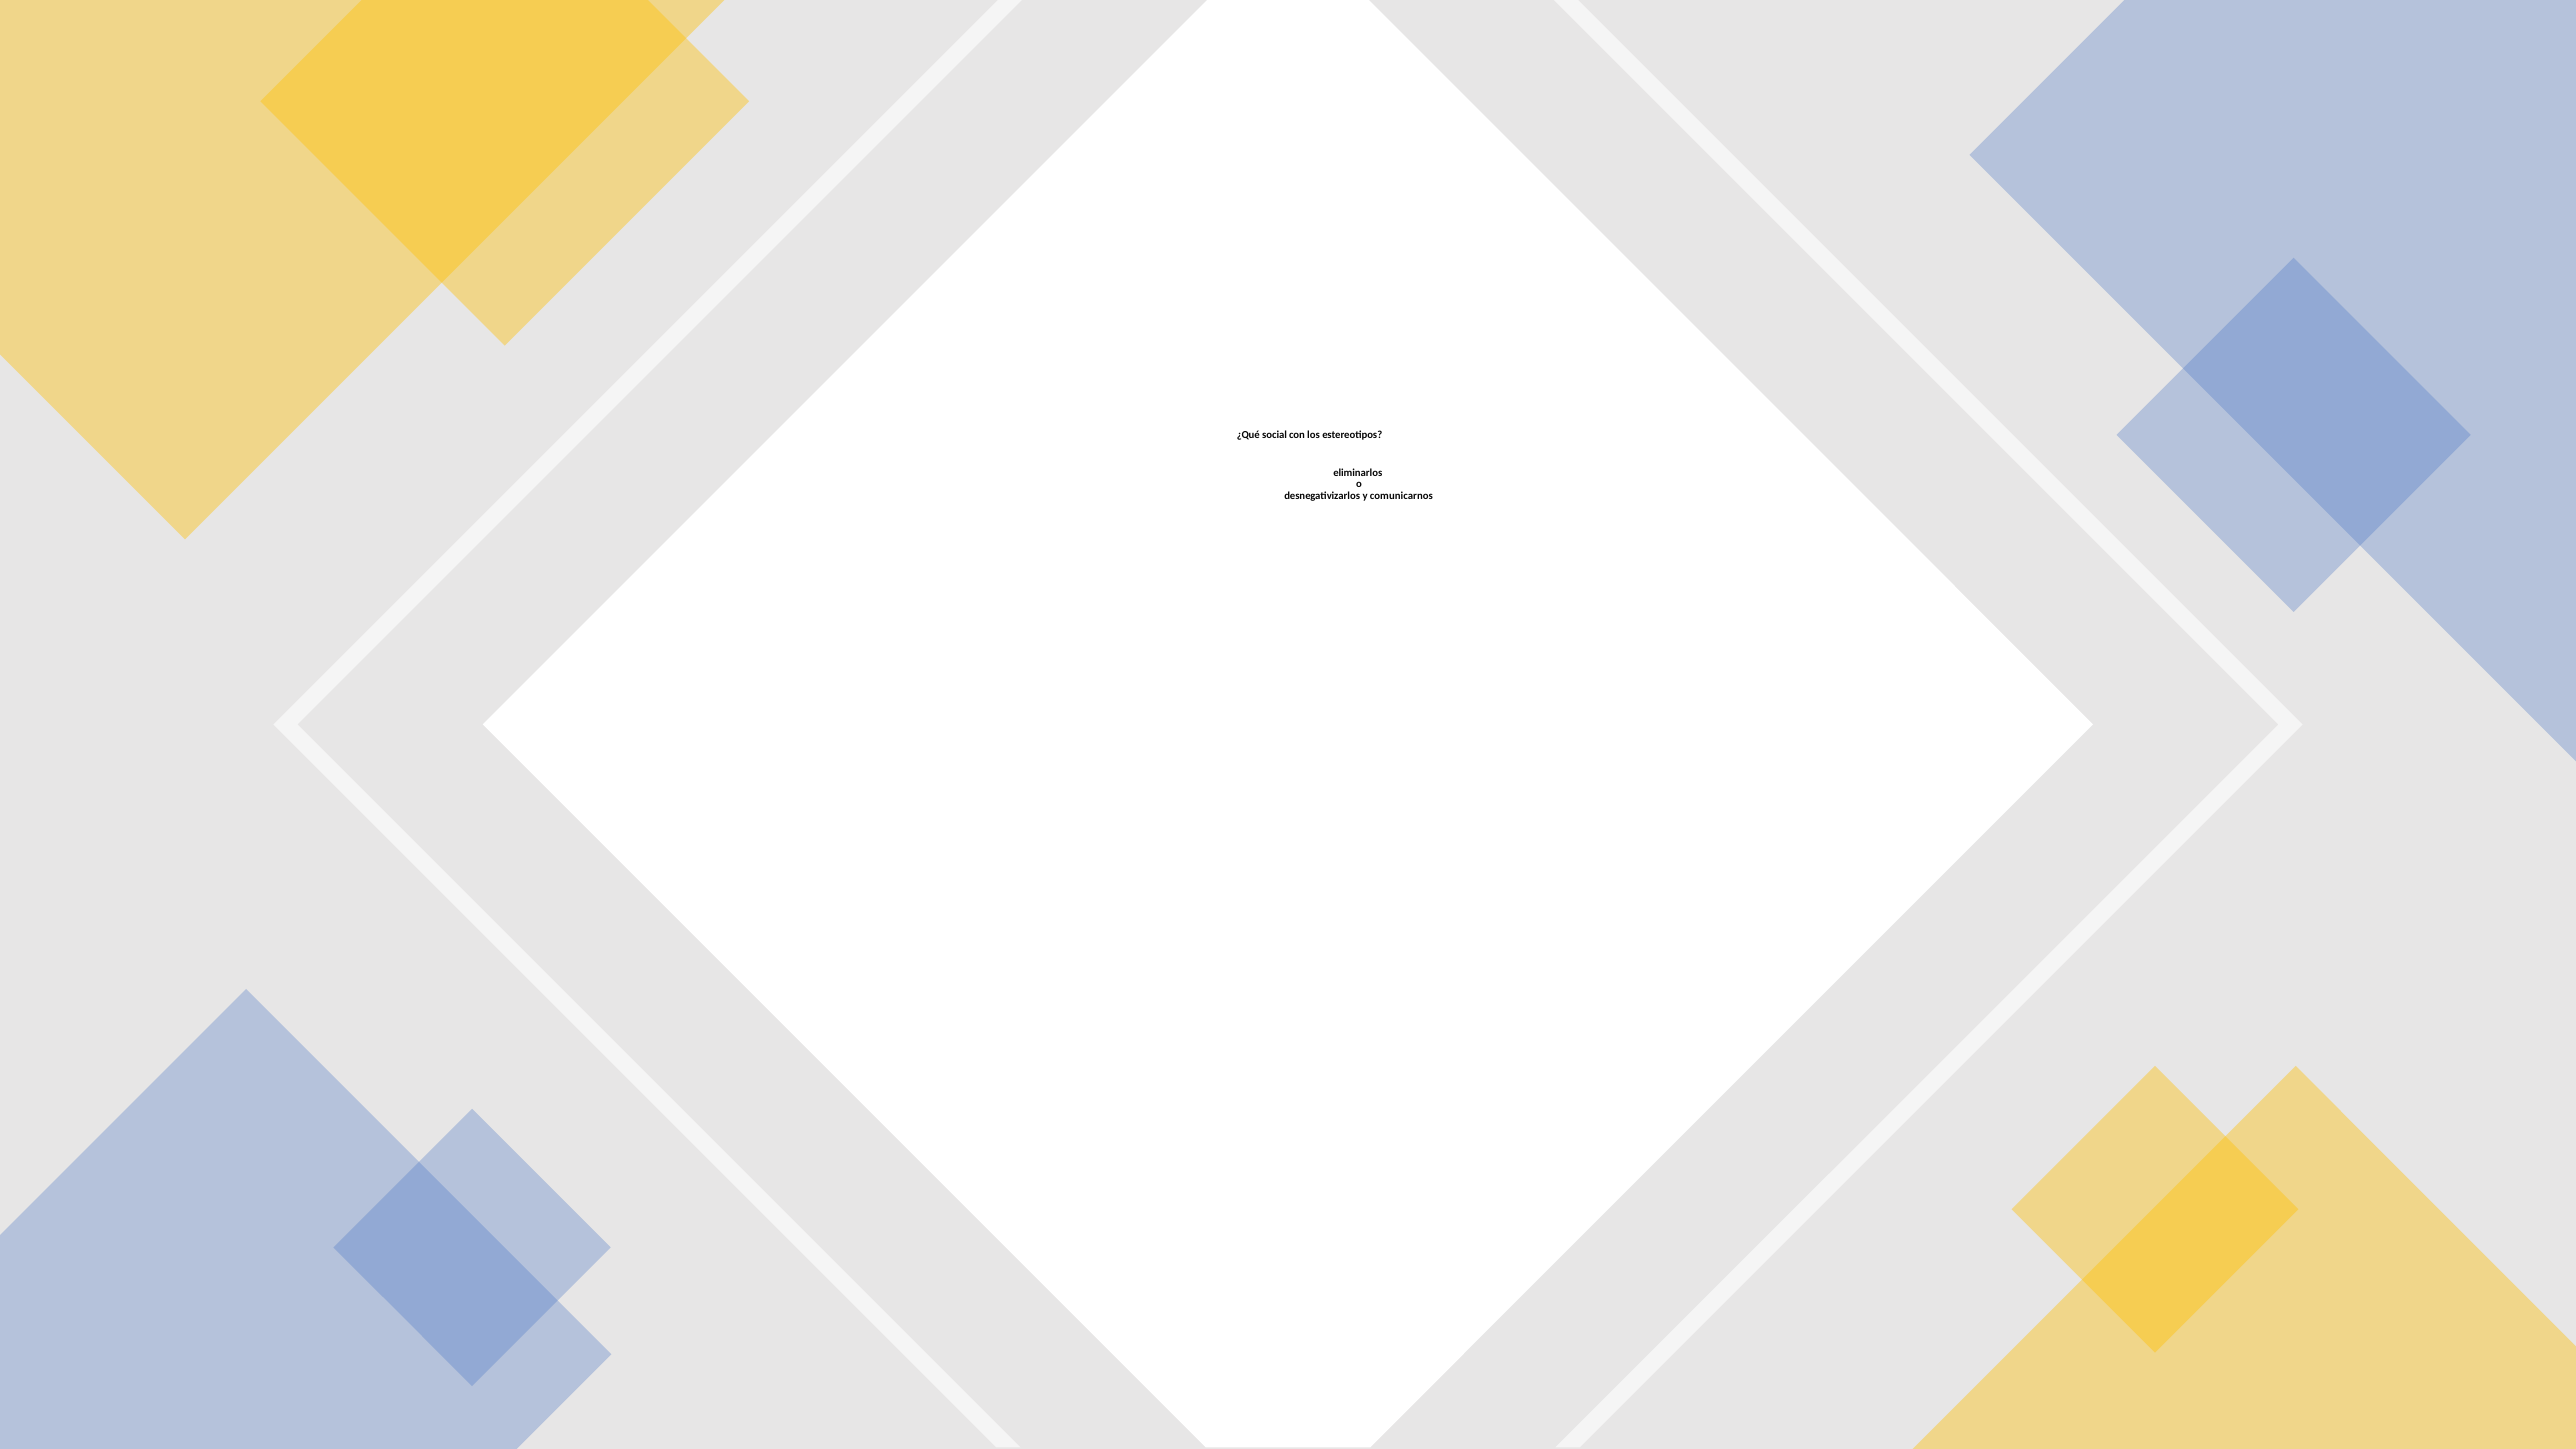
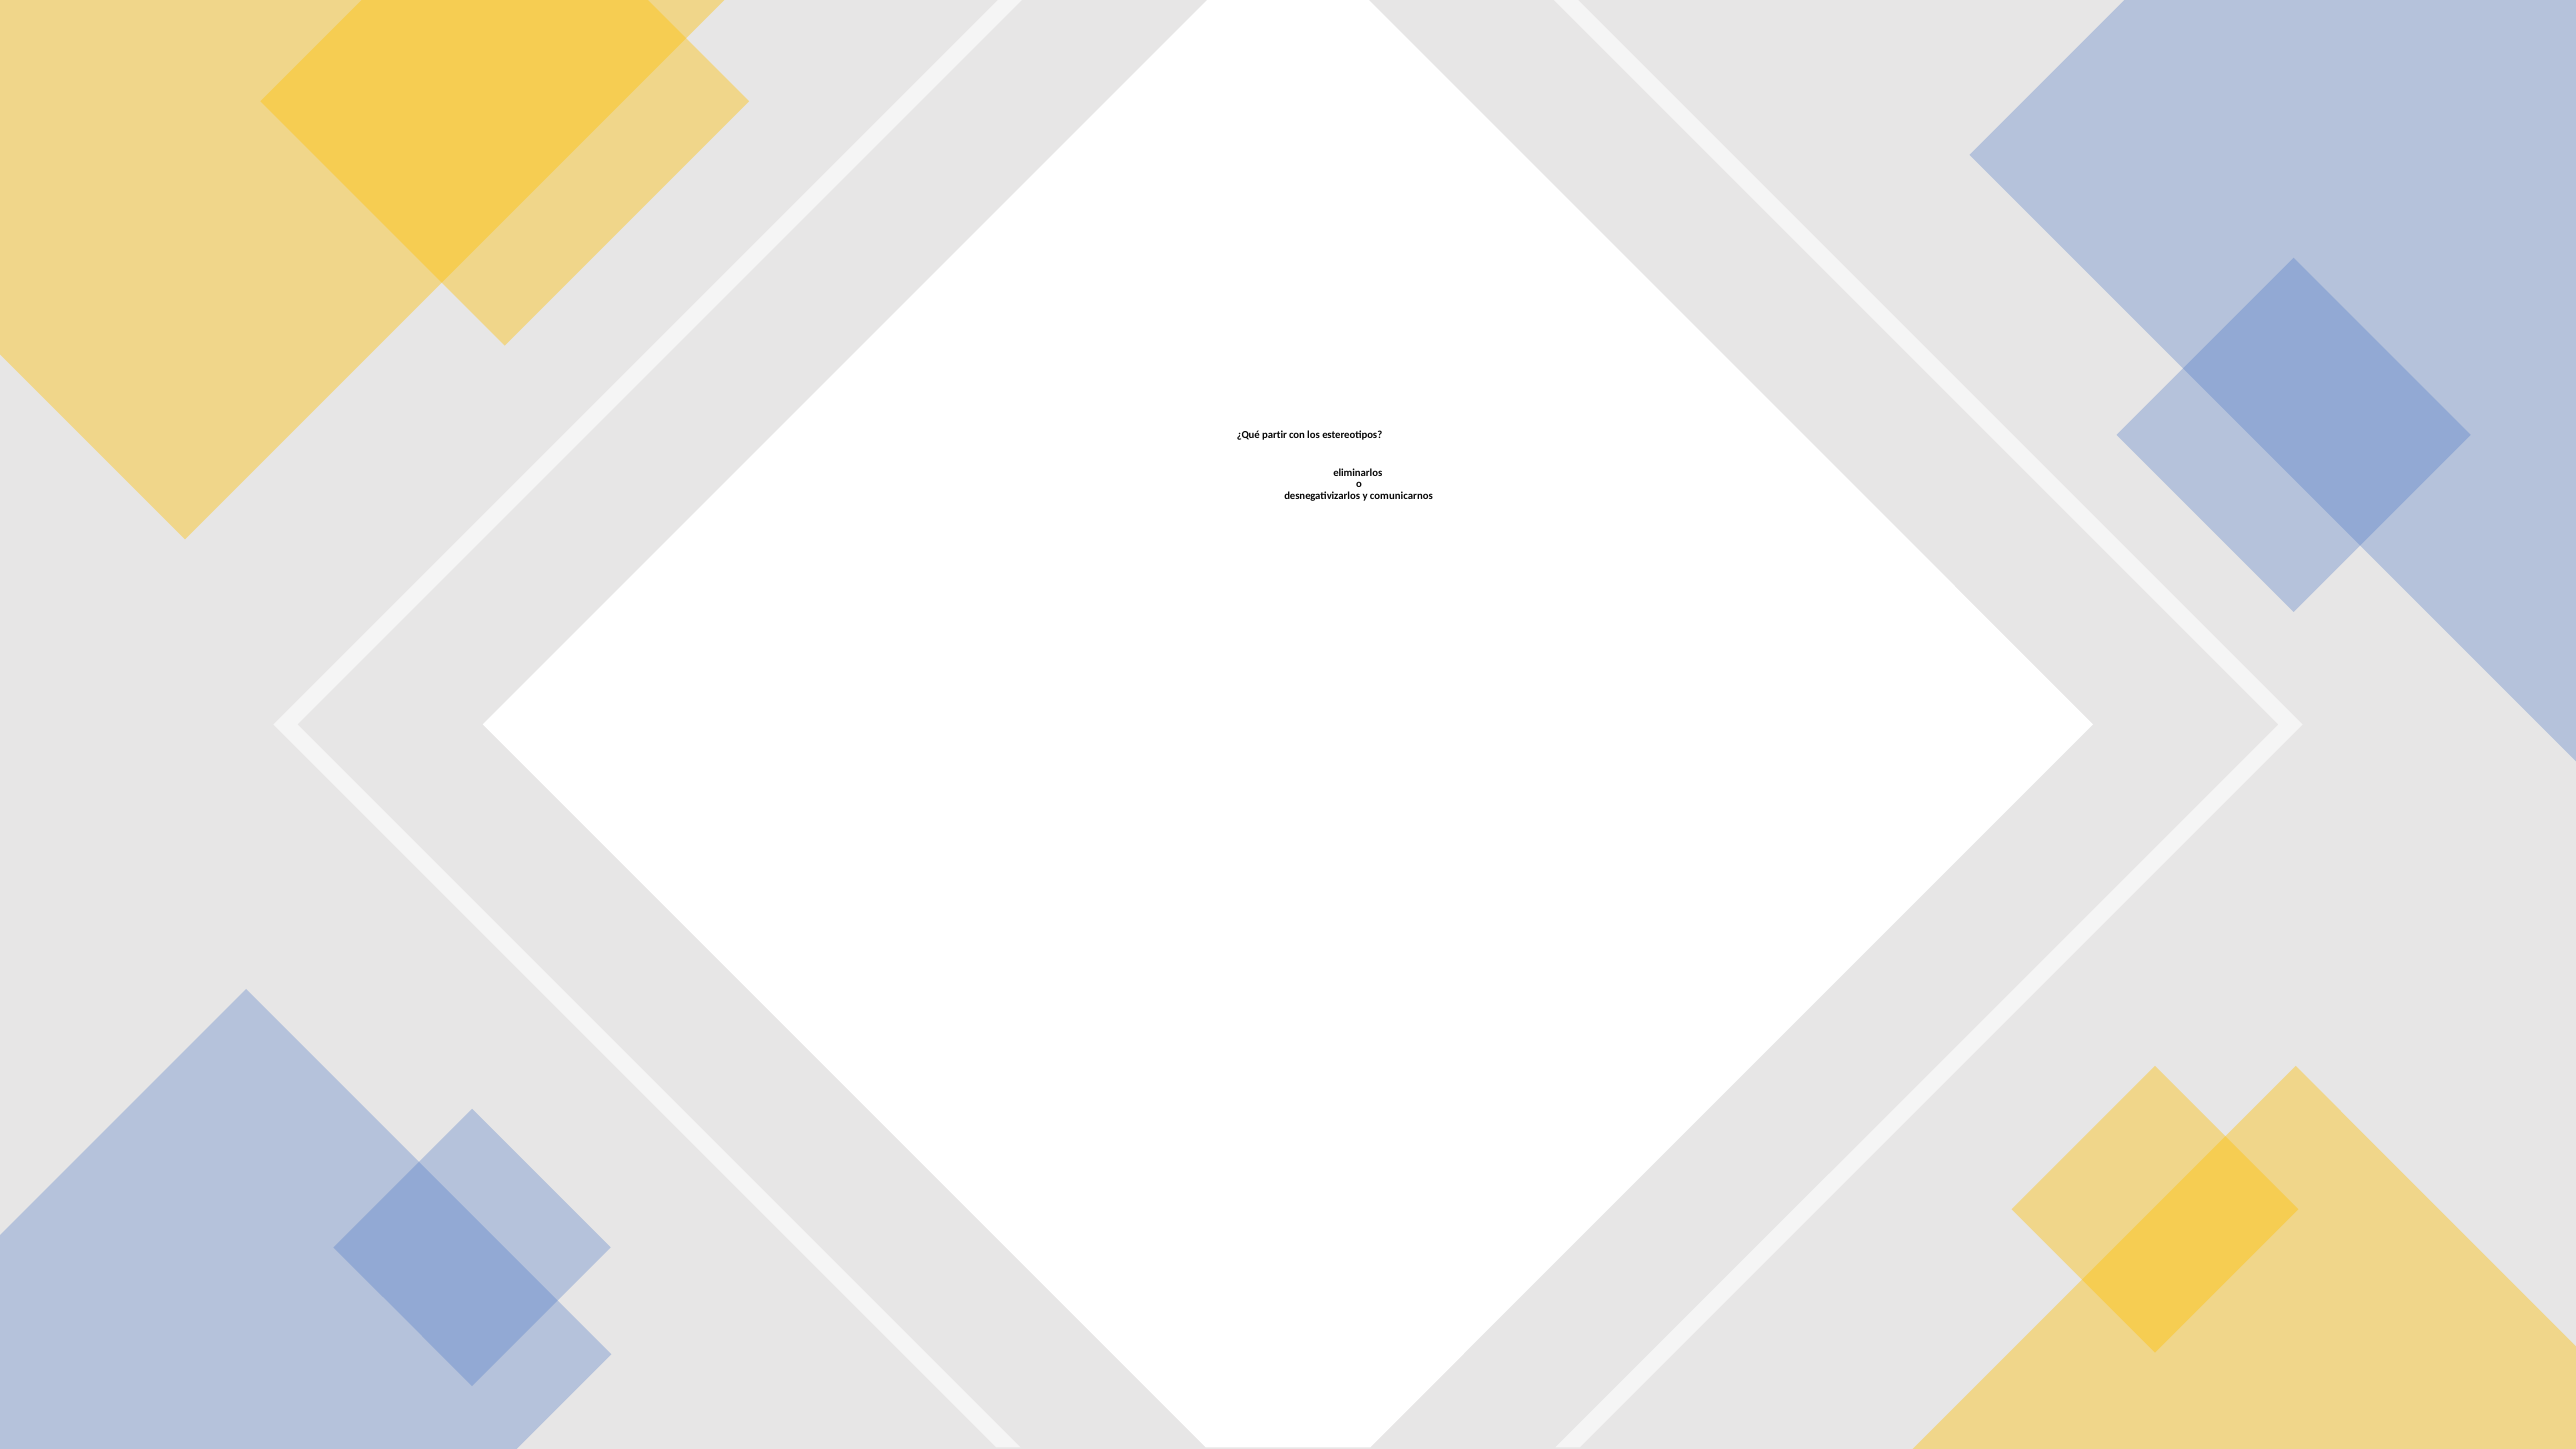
social: social -> partir
